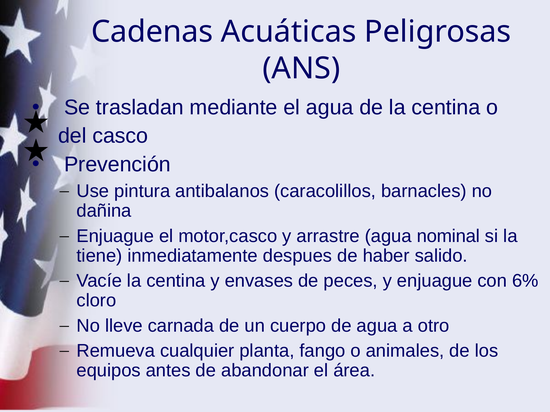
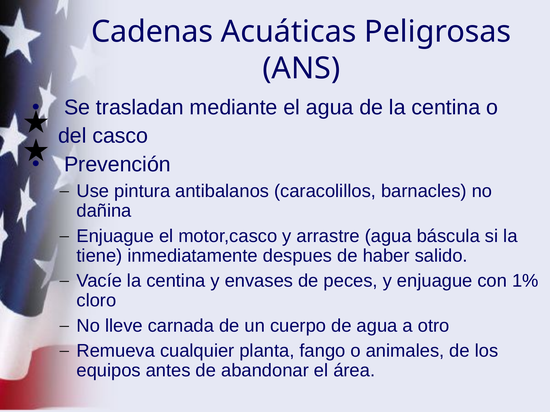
nominal: nominal -> báscula
6%: 6% -> 1%
